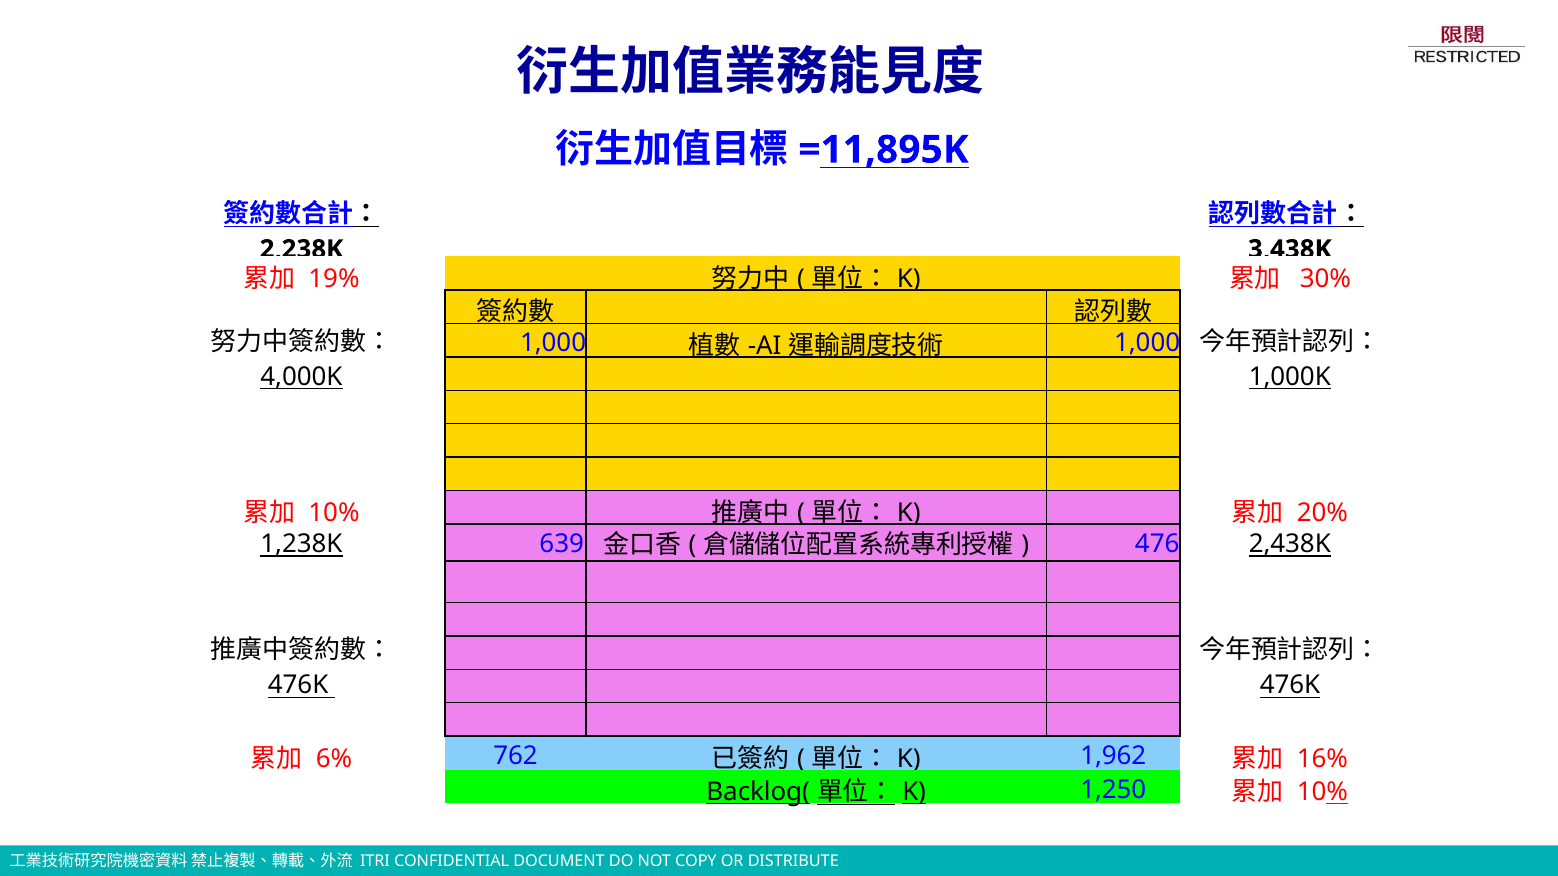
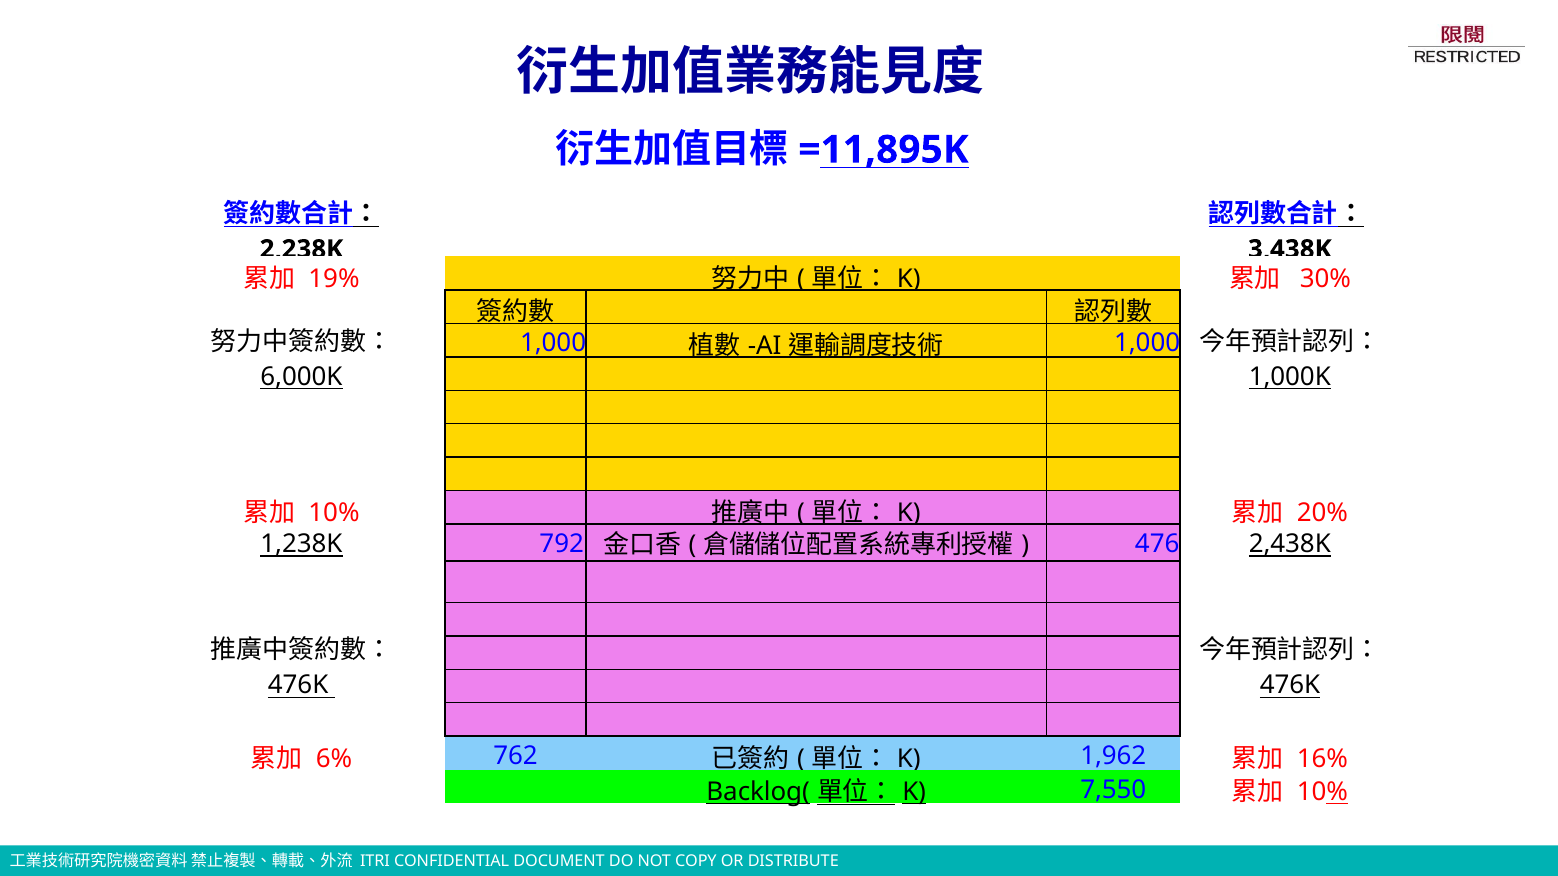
4,000K: 4,000K -> 6,000K
639: 639 -> 792
1,250: 1,250 -> 7,550
